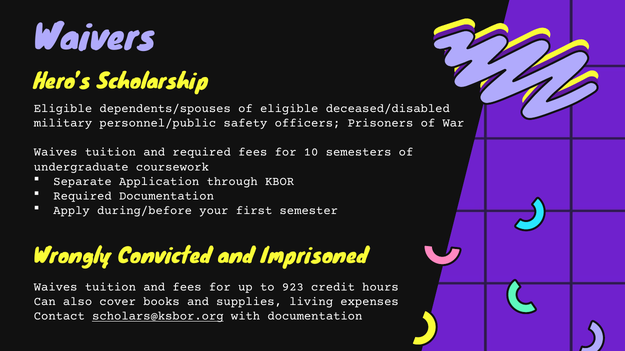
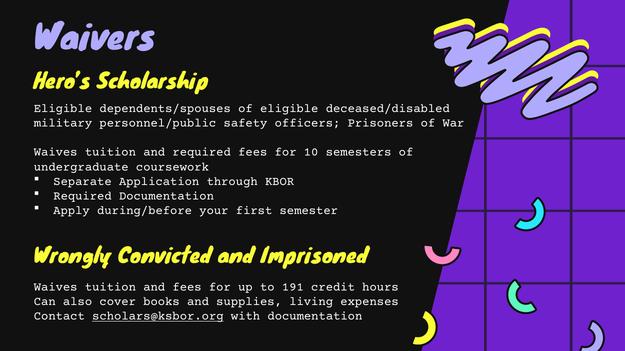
923: 923 -> 191
